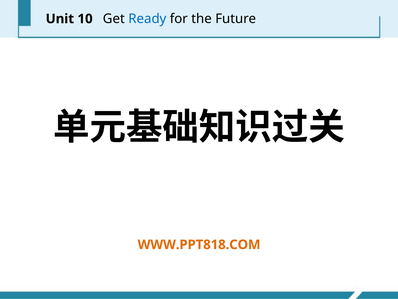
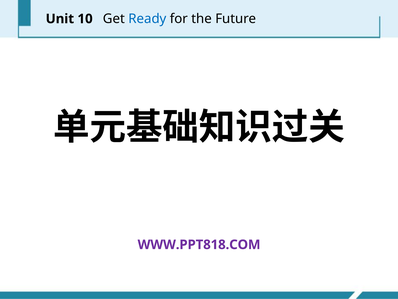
WWW.PPT818.COM colour: orange -> purple
